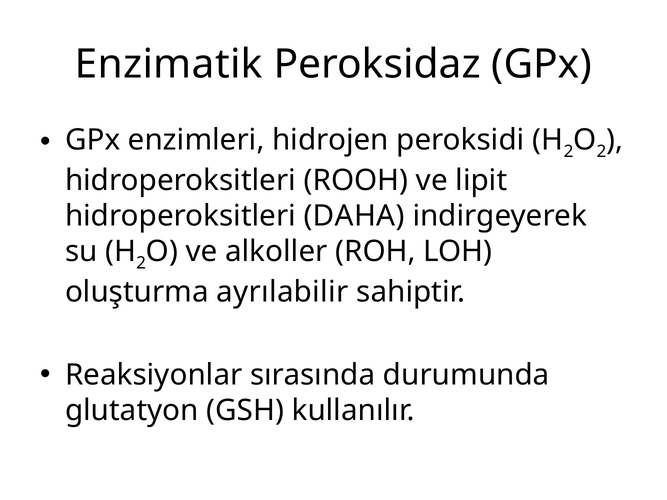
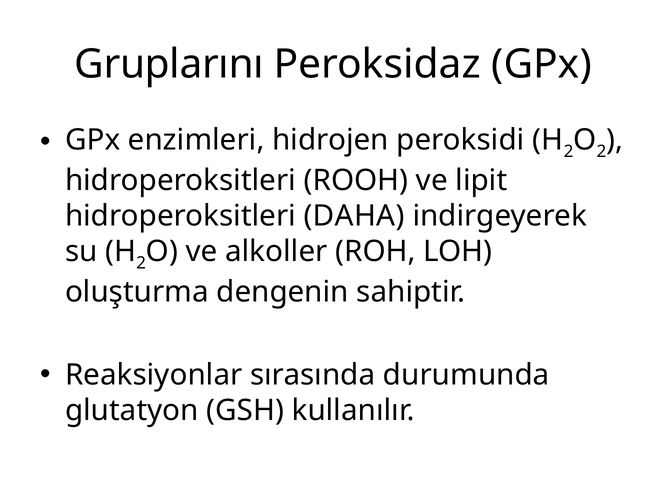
Enzimatik: Enzimatik -> Gruplarını
ayrılabilir: ayrılabilir -> dengenin
